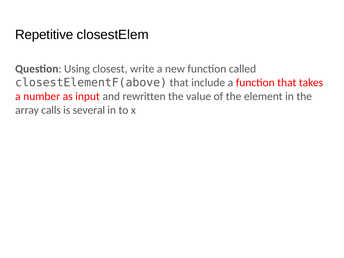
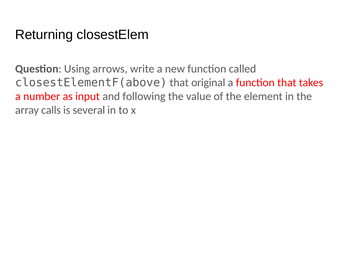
Repetitive: Repetitive -> Returning
closest: closest -> arrows
include: include -> original
rewritten: rewritten -> following
